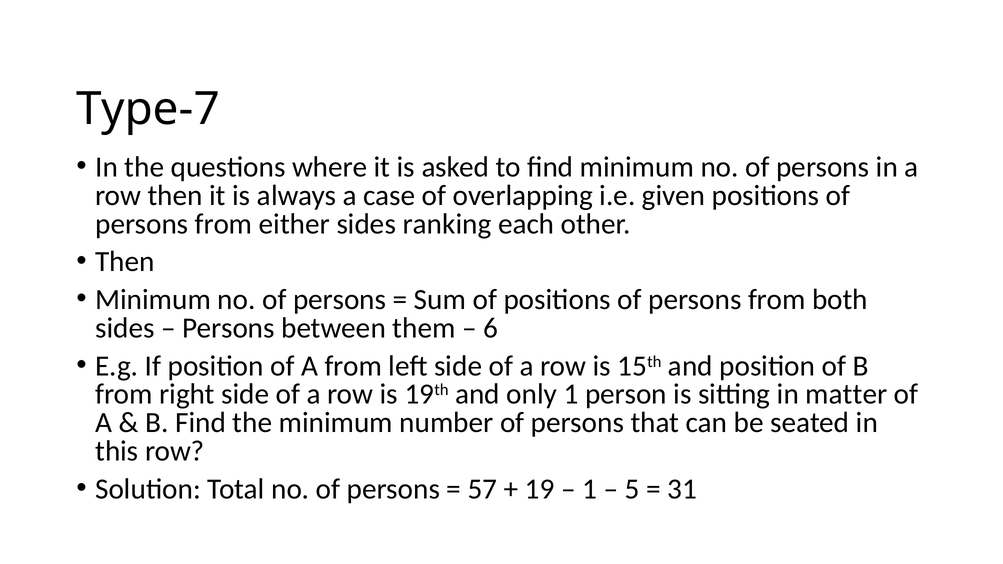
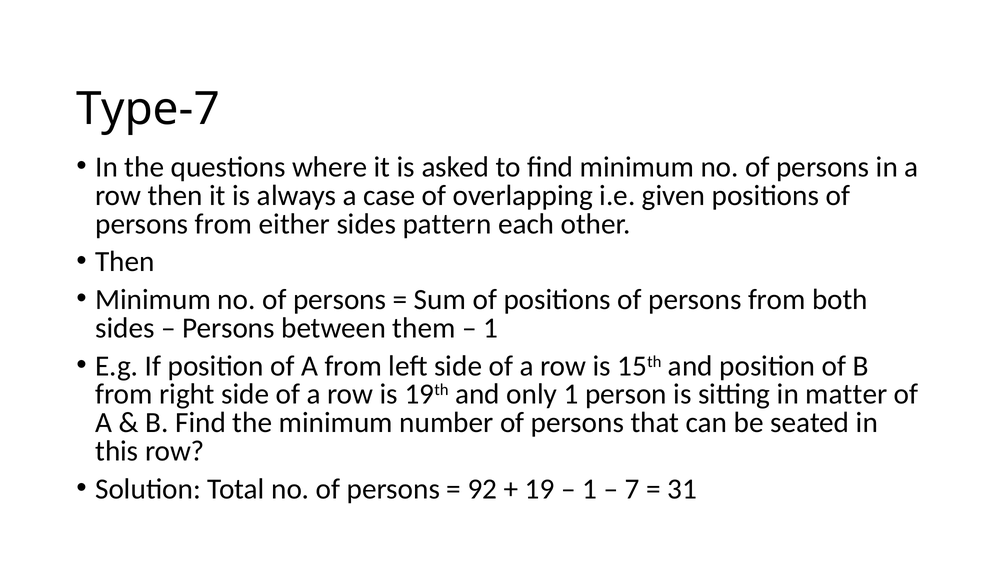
ranking: ranking -> pattern
6 at (491, 328): 6 -> 1
57: 57 -> 92
5: 5 -> 7
